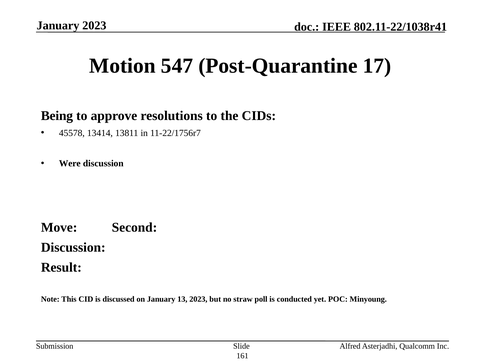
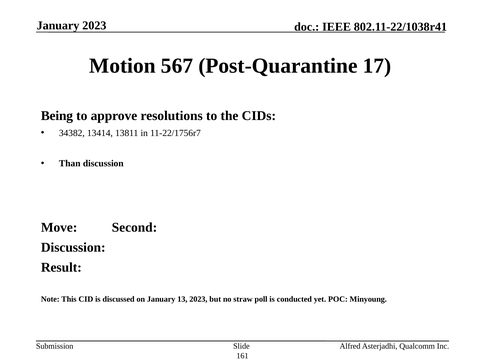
547: 547 -> 567
45578: 45578 -> 34382
Were: Were -> Than
